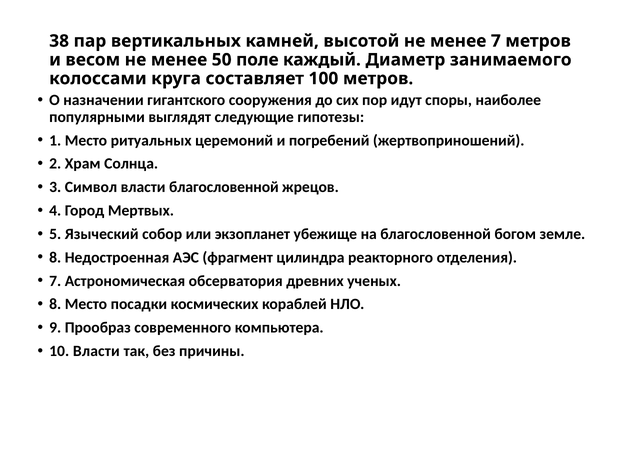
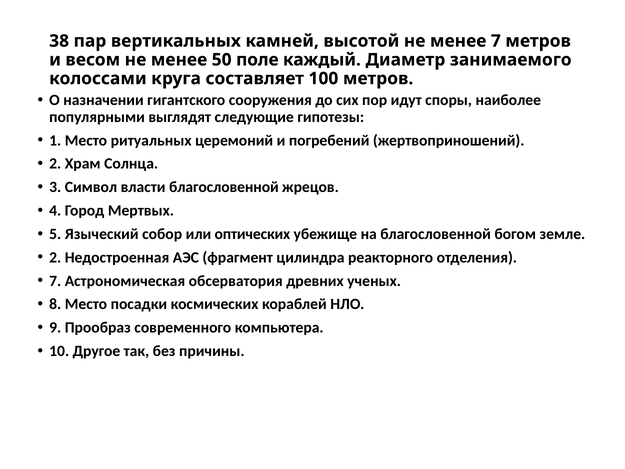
экзопланет: экзопланет -> оптических
8 at (55, 257): 8 -> 2
10 Власти: Власти -> Другое
